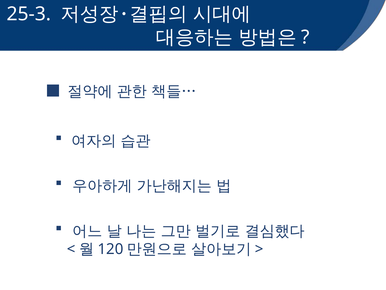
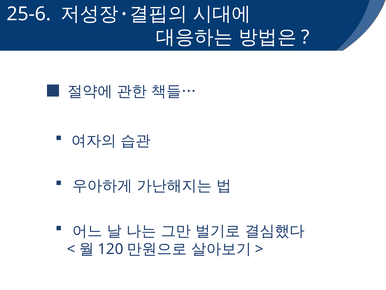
25-3: 25-3 -> 25-6
